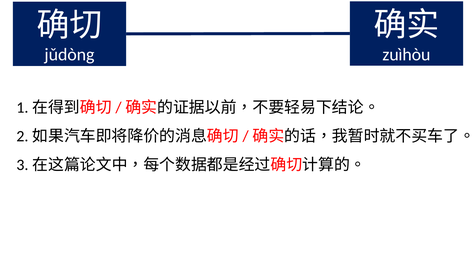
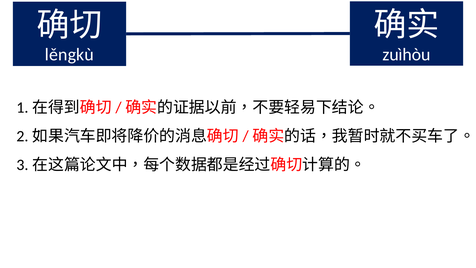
jǔdòng: jǔdòng -> lěngkù
